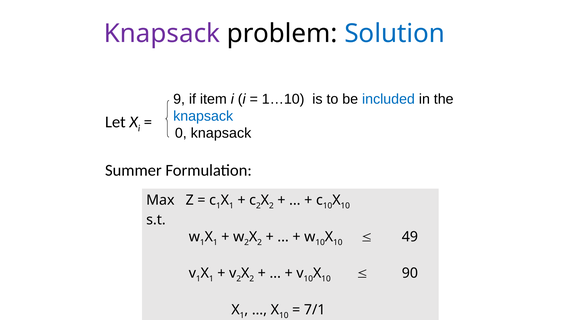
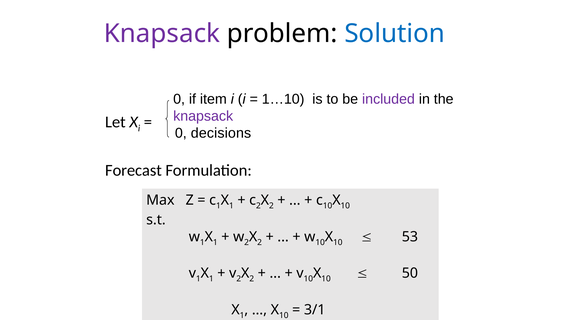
9 at (179, 99): 9 -> 0
included colour: blue -> purple
knapsack at (203, 116) colour: blue -> purple
0 knapsack: knapsack -> decisions
Summer: Summer -> Forecast
49: 49 -> 53
90: 90 -> 50
7/1: 7/1 -> 3/1
